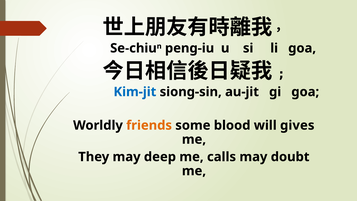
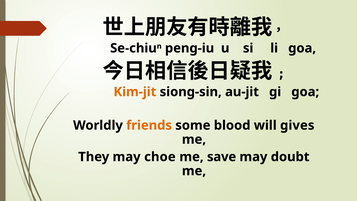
Kim-jit colour: blue -> orange
deep: deep -> choe
calls: calls -> save
